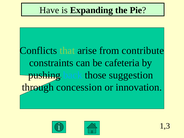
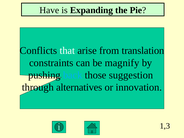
that colour: light green -> white
contribute: contribute -> translation
cafeteria: cafeteria -> magnify
concession: concession -> alternatives
